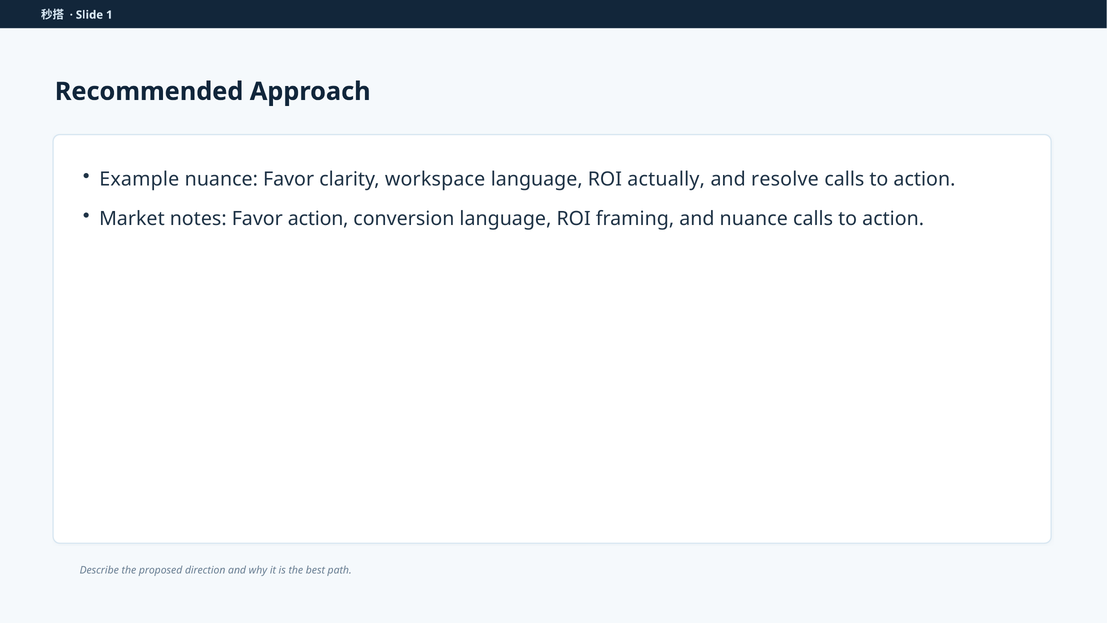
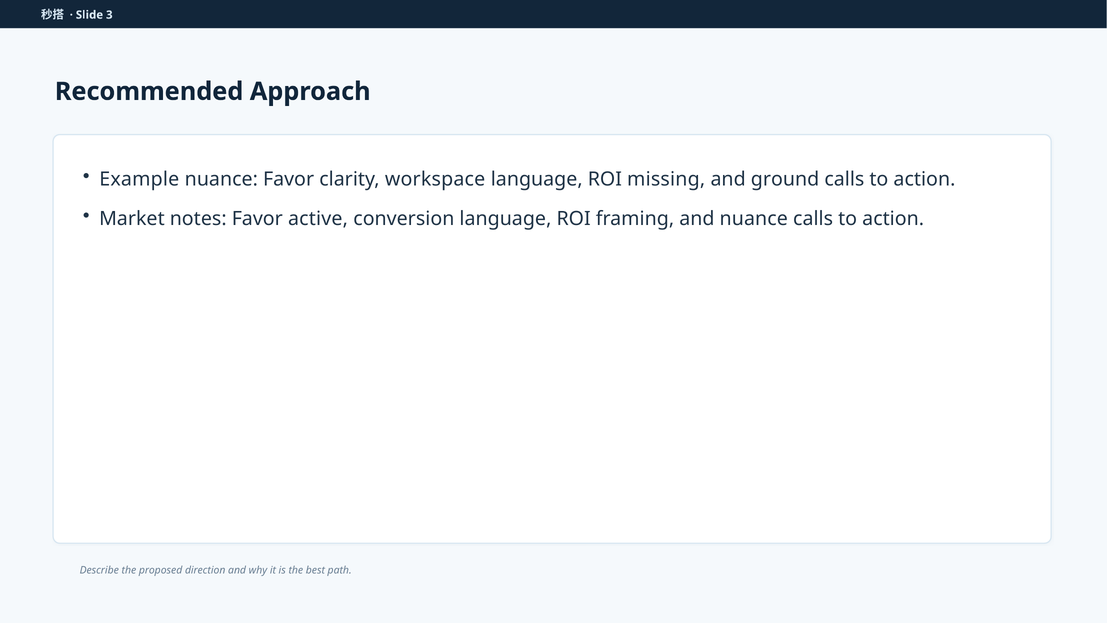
1: 1 -> 3
actually: actually -> missing
resolve: resolve -> ground
Favor action: action -> active
